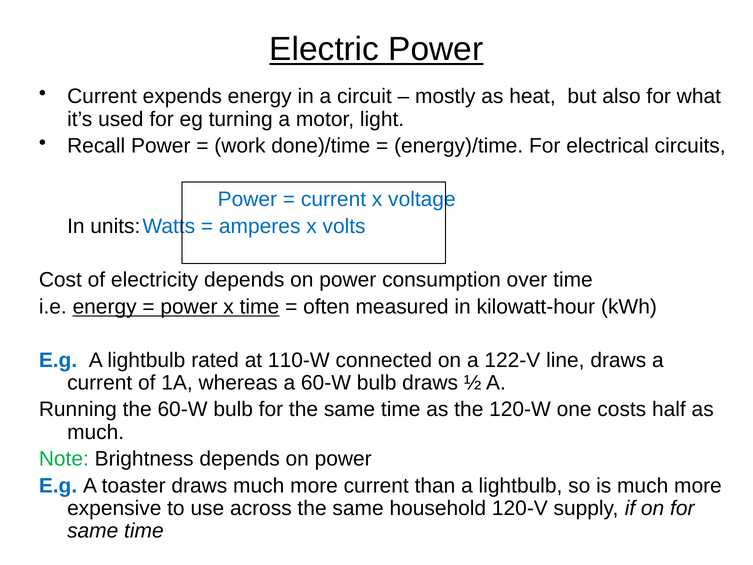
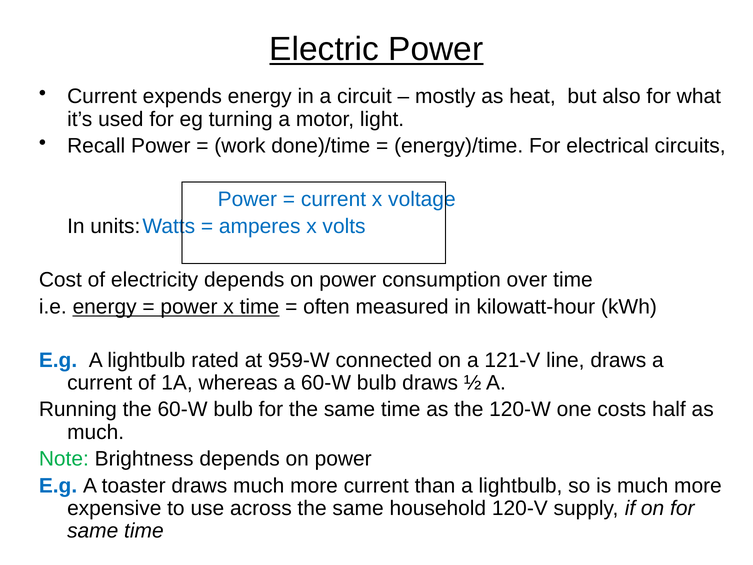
110-W: 110-W -> 959-W
122-V: 122-V -> 121-V
